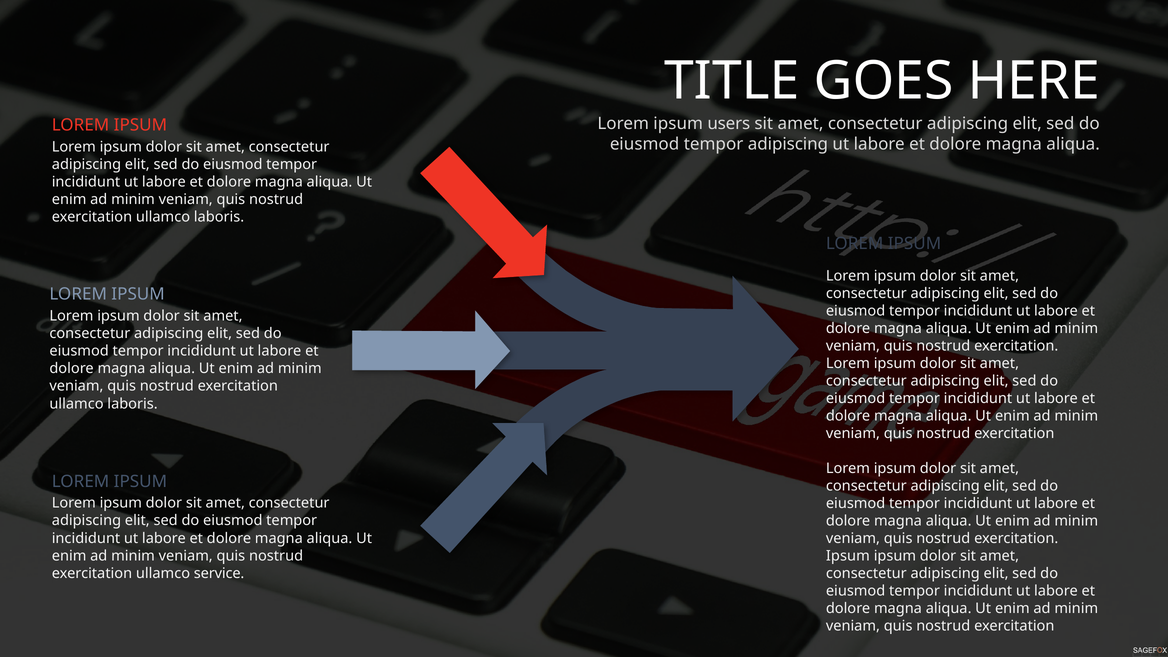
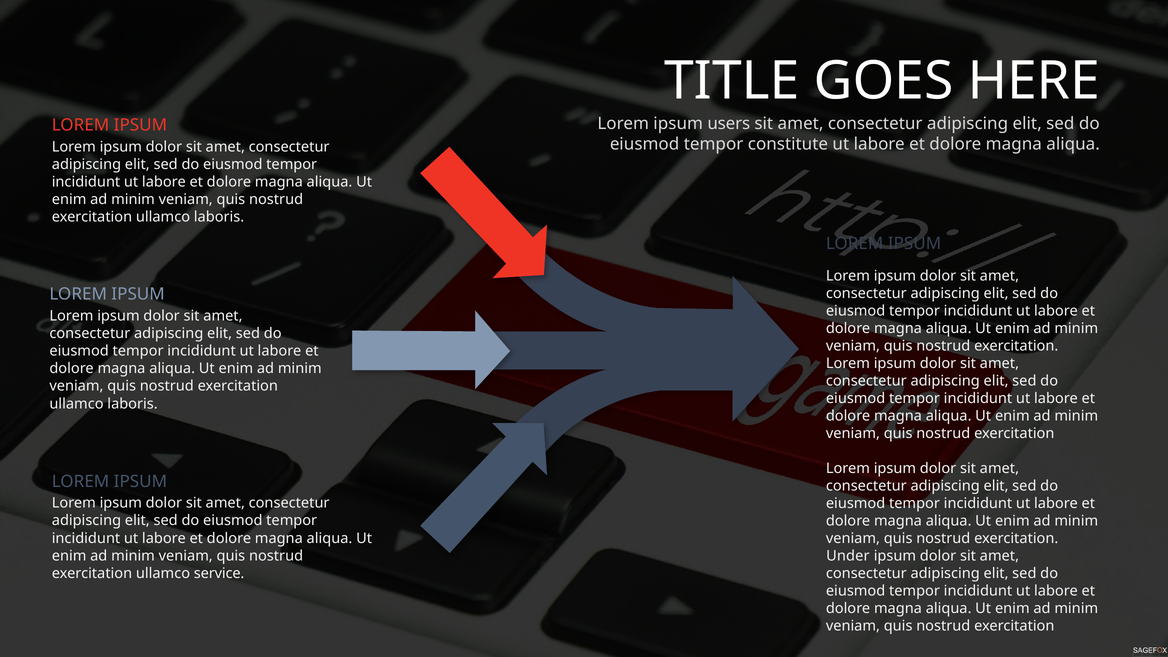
tempor adipiscing: adipiscing -> constitute
Ipsum at (848, 556): Ipsum -> Under
